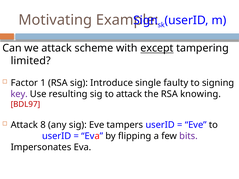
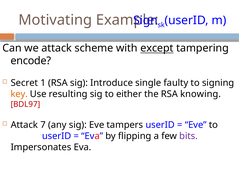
limited: limited -> encode
Factor: Factor -> Secret
key colour: purple -> orange
to attack: attack -> either
8: 8 -> 7
